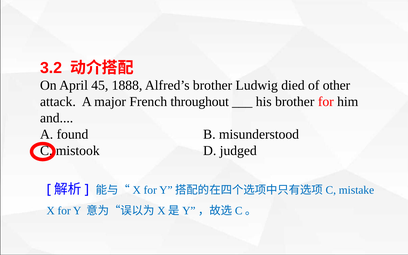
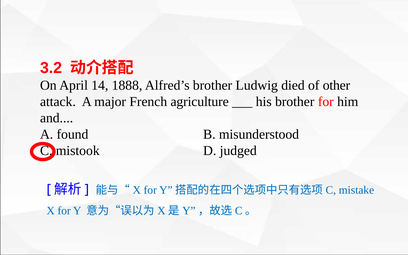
45: 45 -> 14
throughout: throughout -> agriculture
